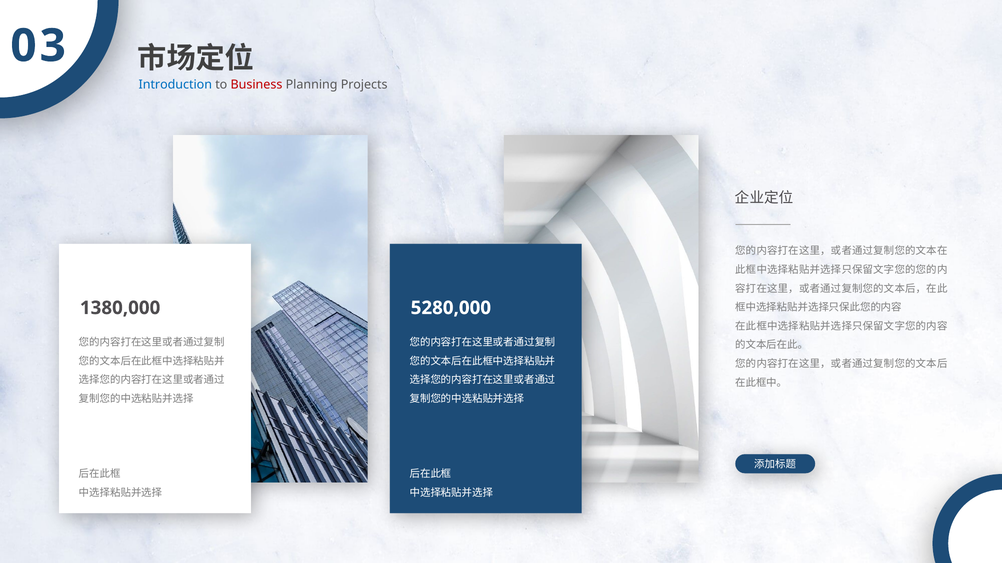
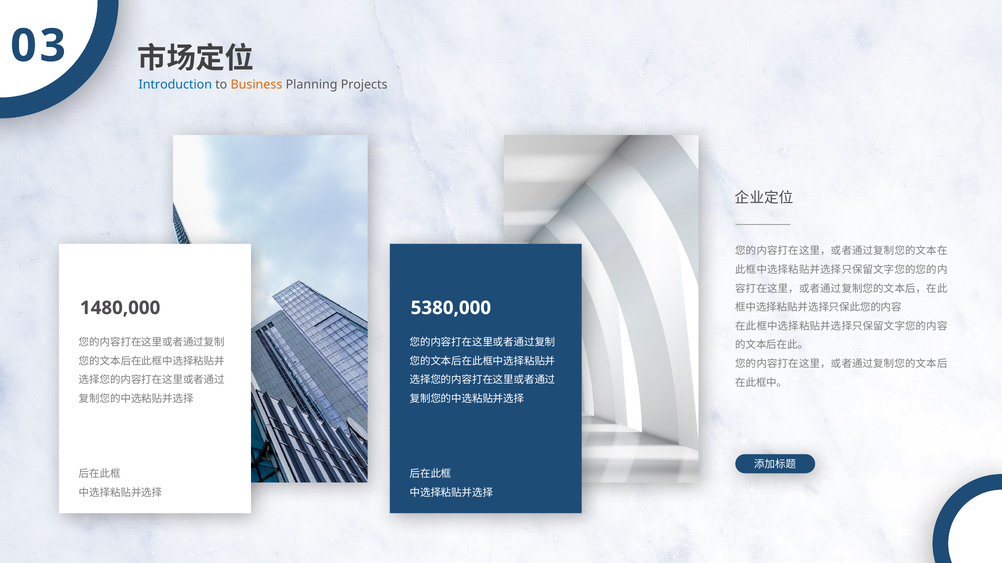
Business colour: red -> orange
1380,000: 1380,000 -> 1480,000
5280,000: 5280,000 -> 5380,000
